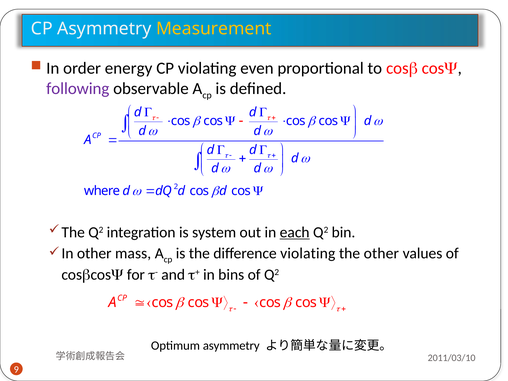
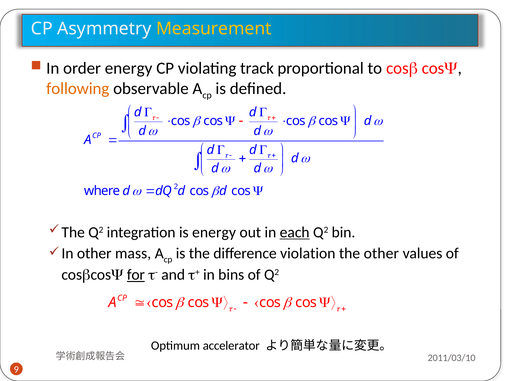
even: even -> track
following colour: purple -> orange
is system: system -> energy
difference violating: violating -> violation
for underline: none -> present
Optimum asymmetry: asymmetry -> accelerator
